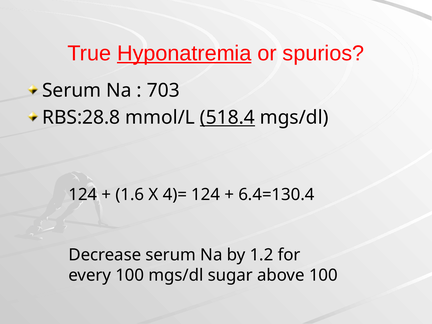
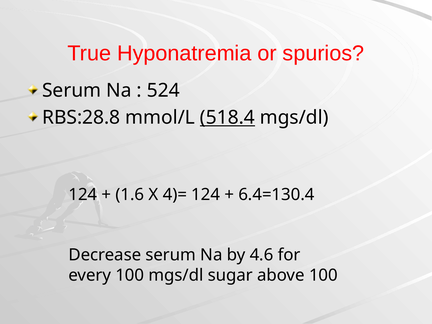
Hyponatremia underline: present -> none
703: 703 -> 524
1.2: 1.2 -> 4.6
